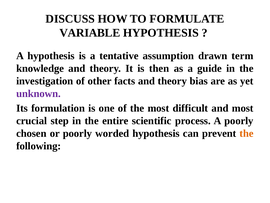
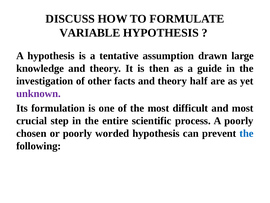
term: term -> large
bias: bias -> half
the at (247, 133) colour: orange -> blue
